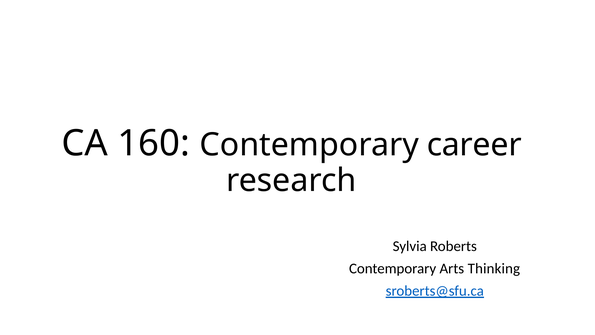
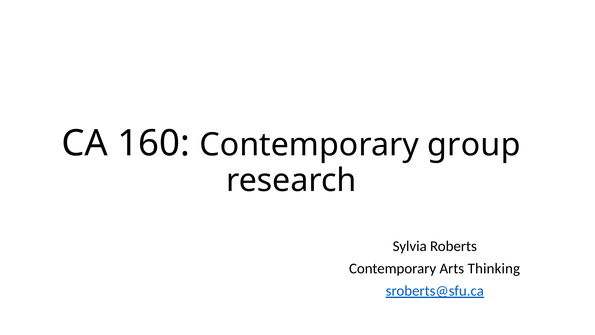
career: career -> group
